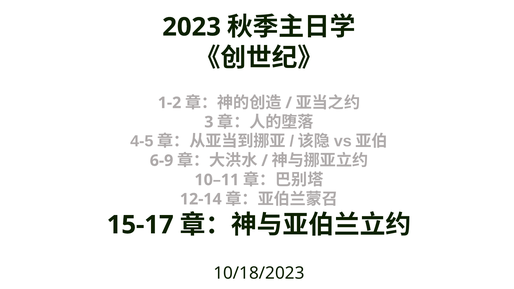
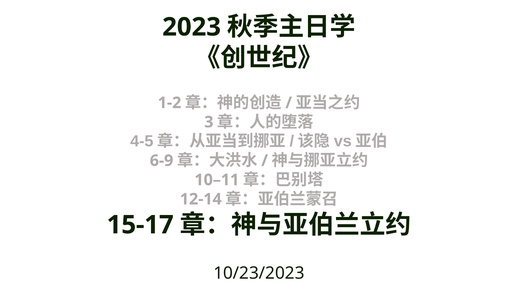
10/18/2023: 10/18/2023 -> 10/23/2023
